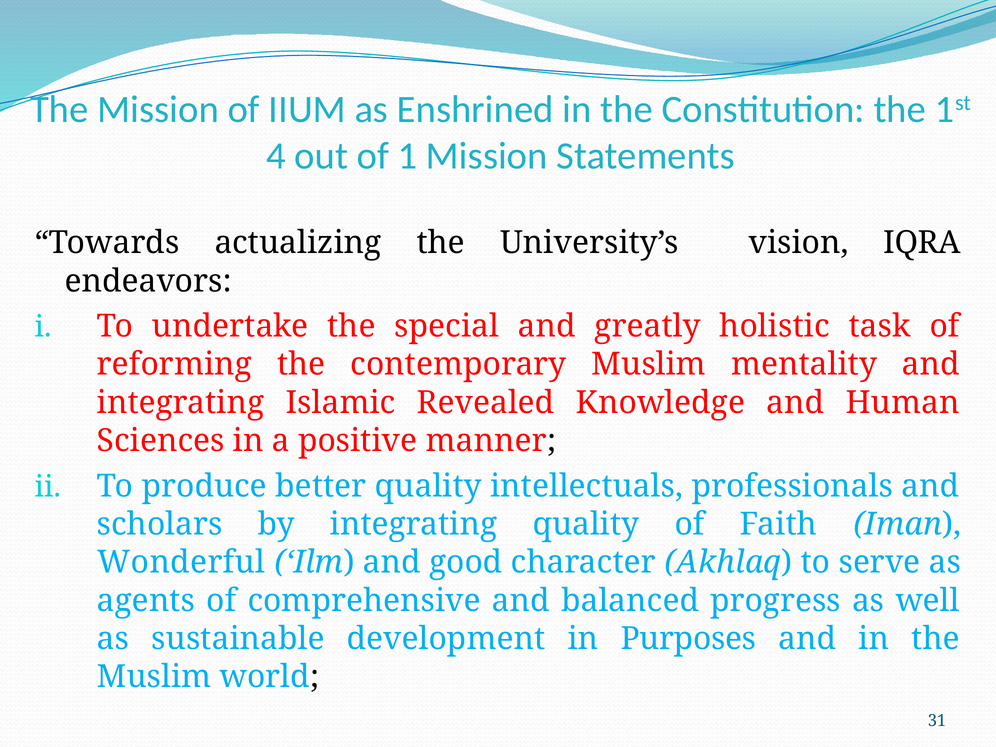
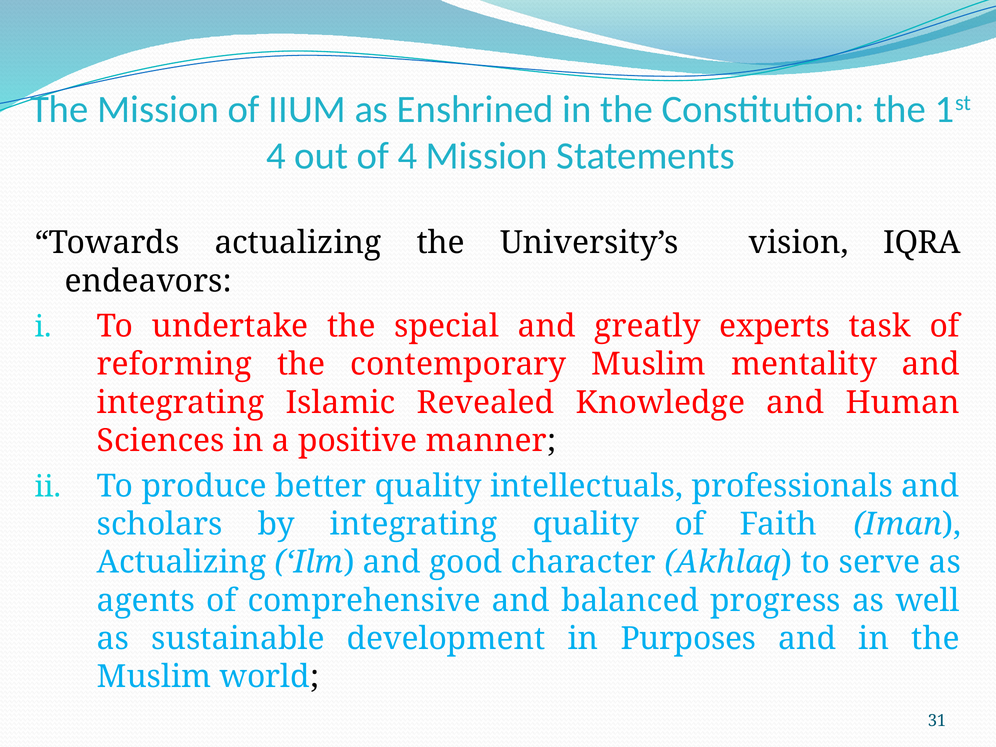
of 1: 1 -> 4
holistic: holistic -> experts
Wonderful at (181, 562): Wonderful -> Actualizing
